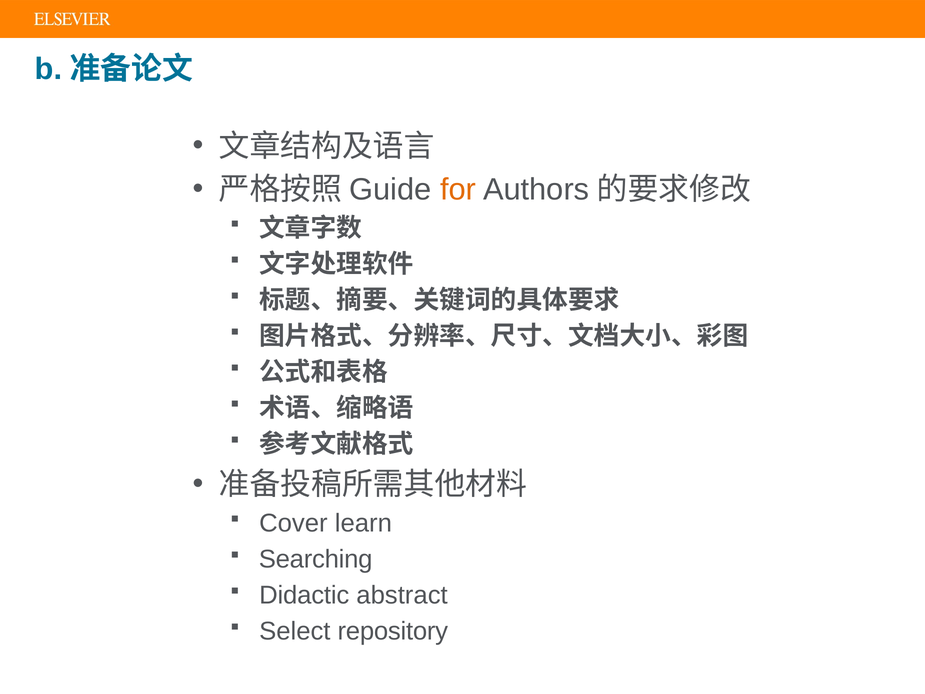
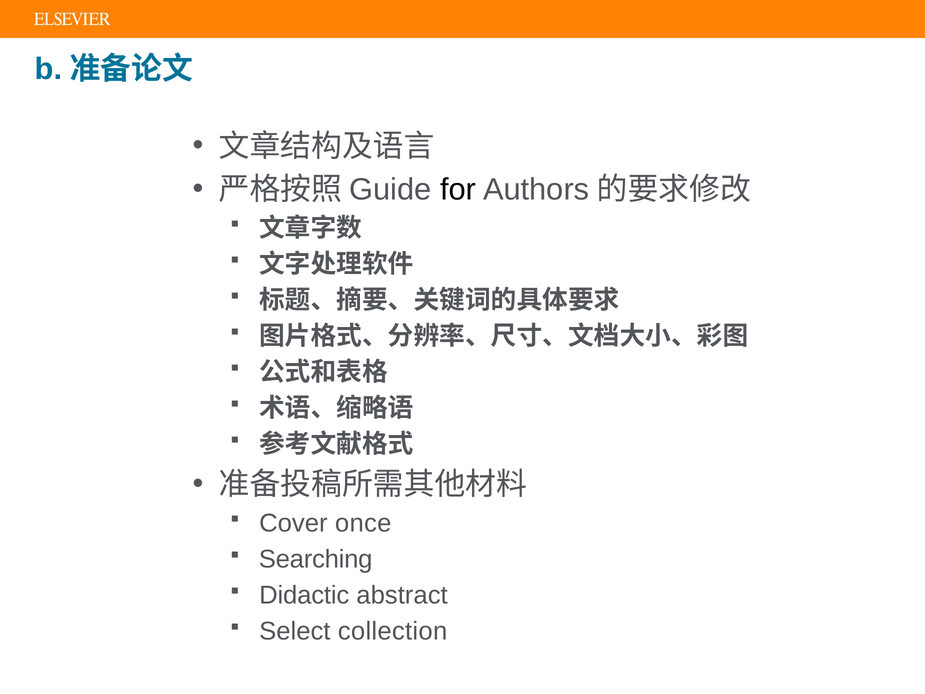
for colour: orange -> black
learn: learn -> once
repository: repository -> collection
